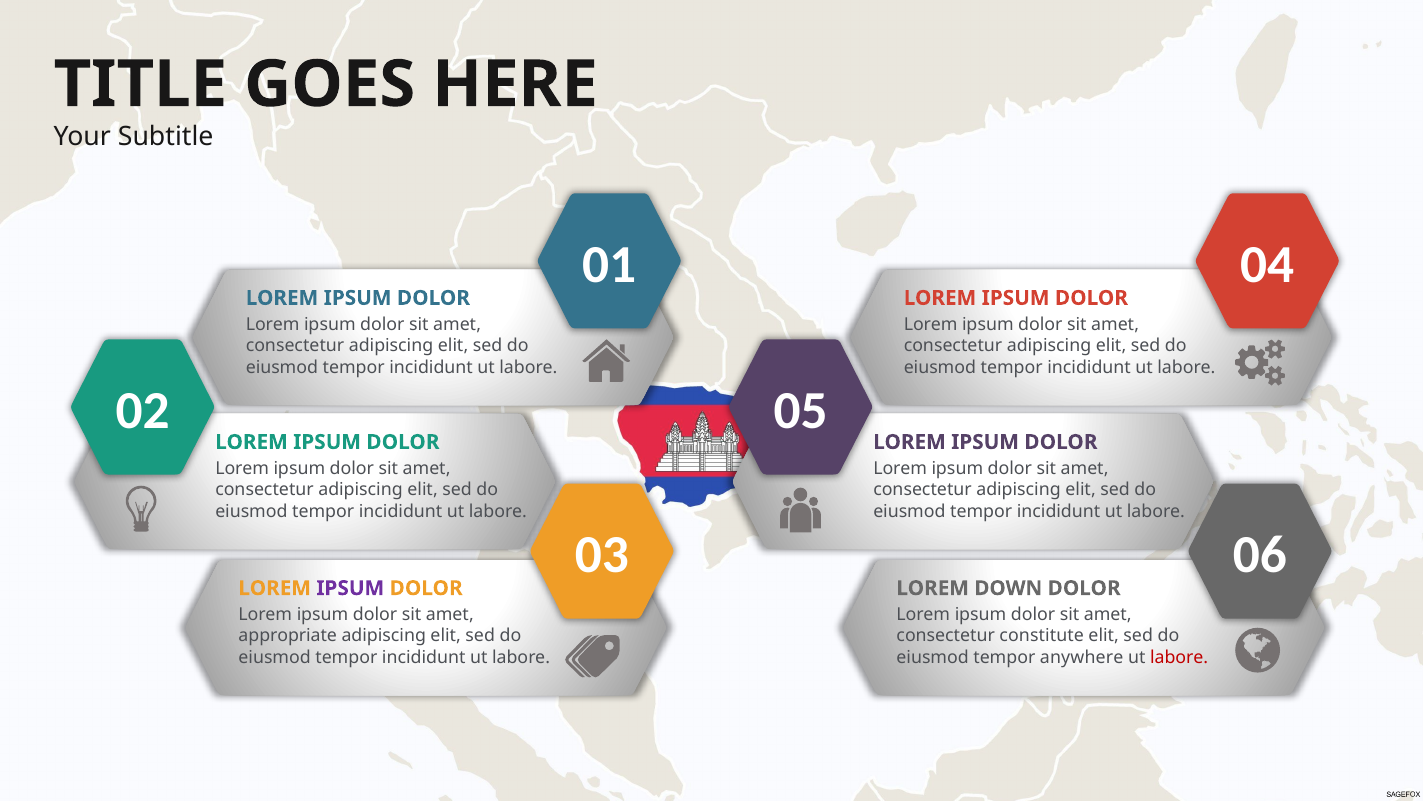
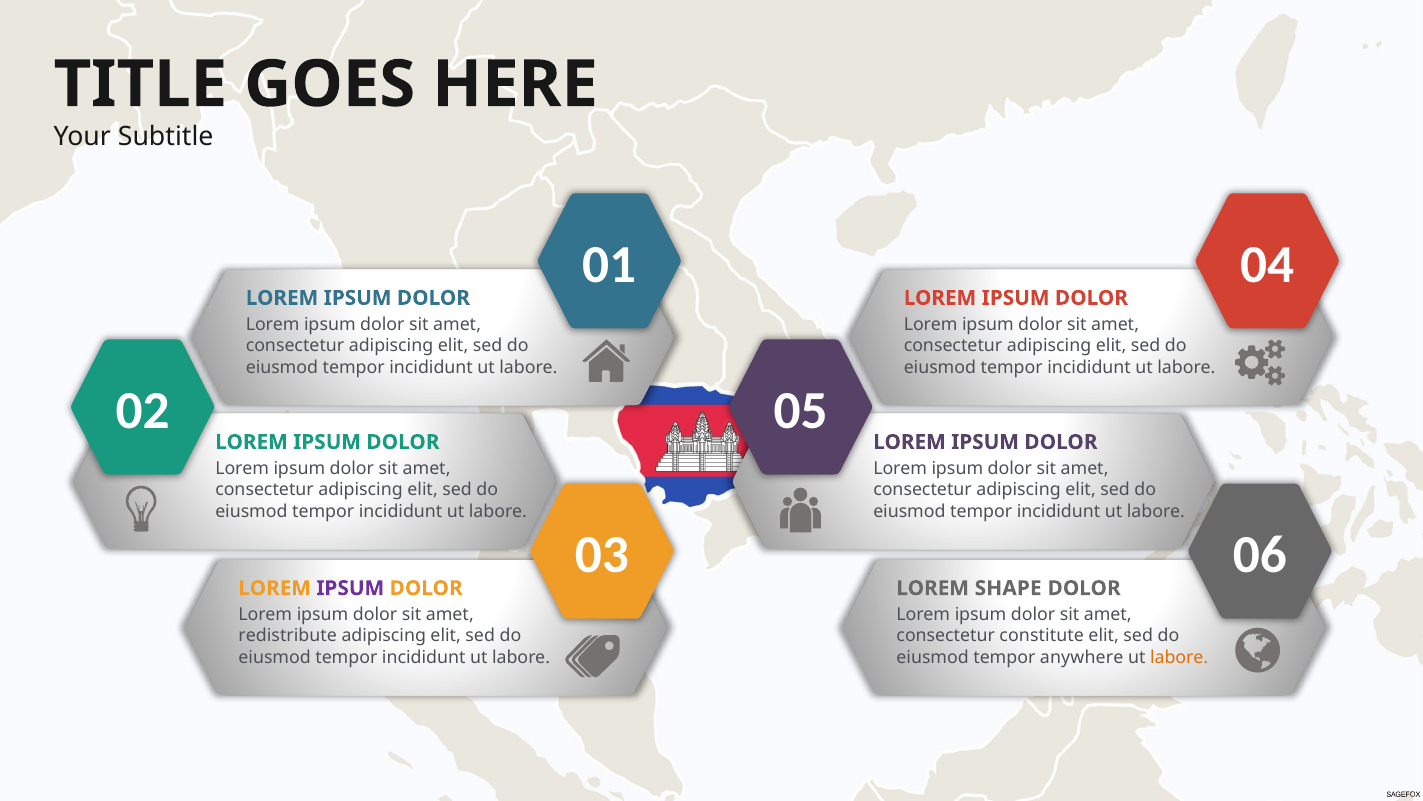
DOWN: DOWN -> SHAPE
appropriate: appropriate -> redistribute
labore at (1179, 657) colour: red -> orange
